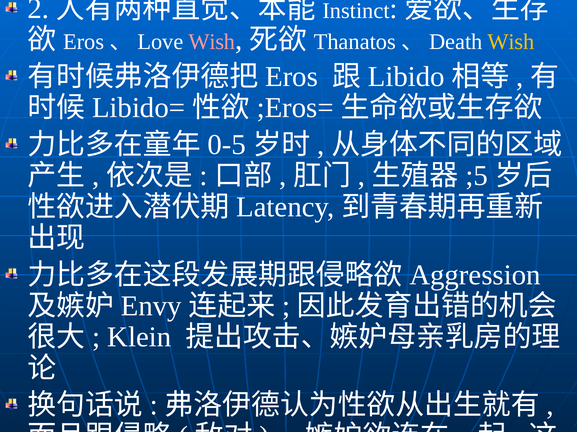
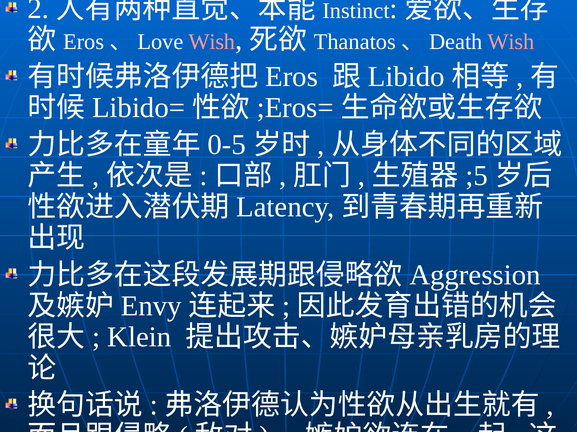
Wish at (511, 42) colour: yellow -> pink
